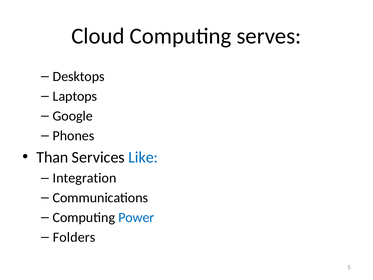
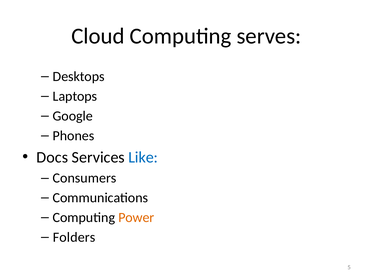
Than: Than -> Docs
Integration: Integration -> Consumers
Power colour: blue -> orange
